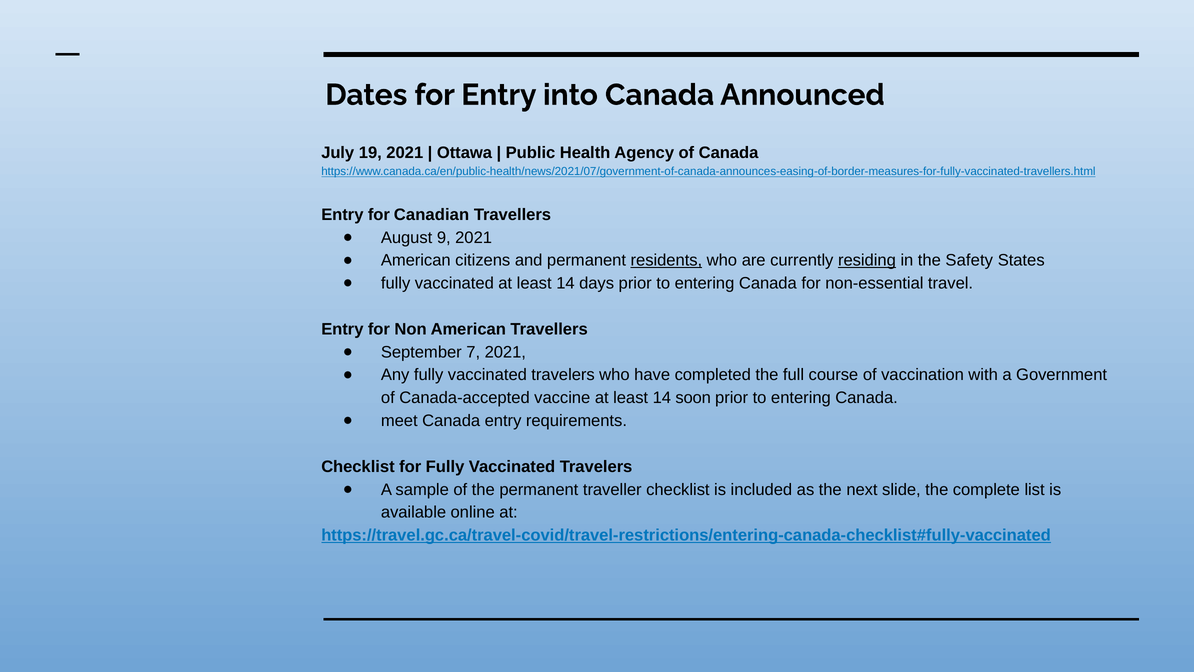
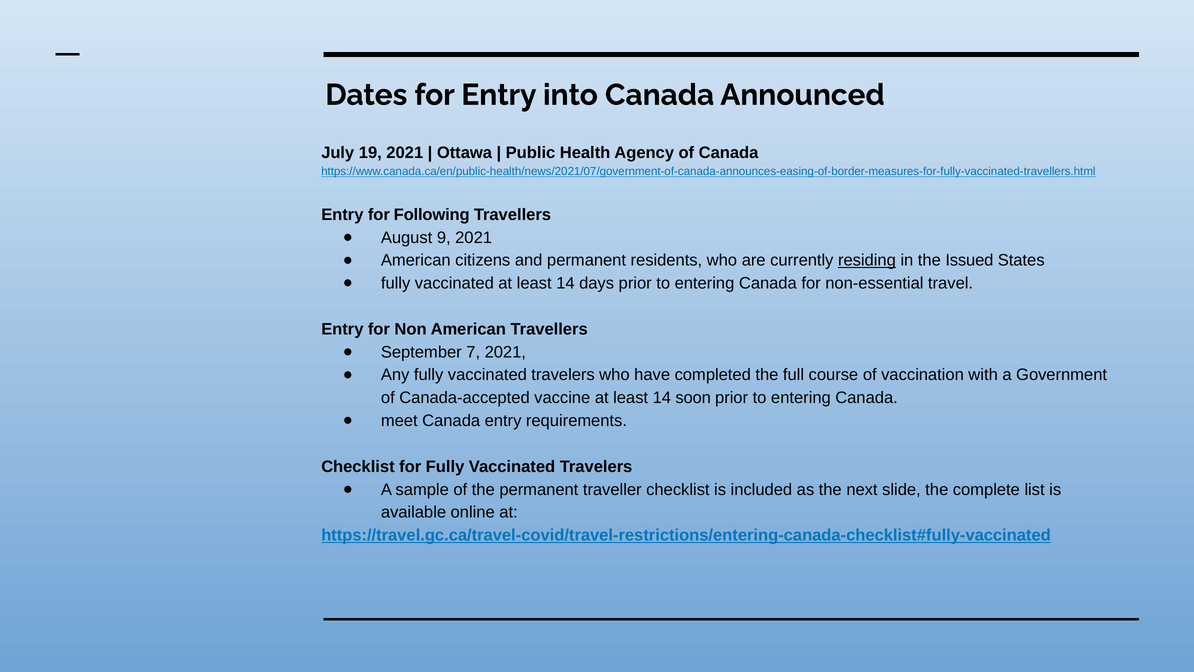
Canadian: Canadian -> Following
residents underline: present -> none
Safety: Safety -> Issued
